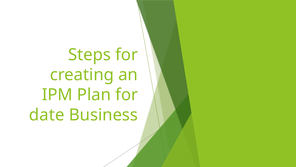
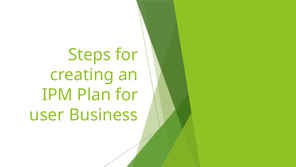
date: date -> user
